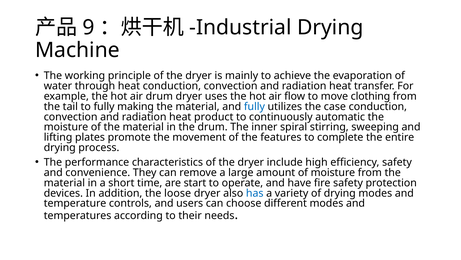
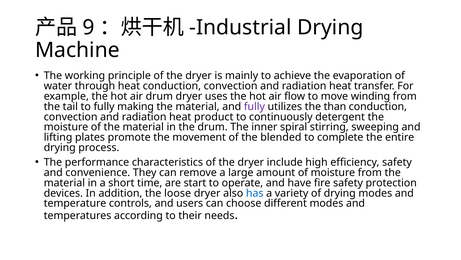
clothing: clothing -> winding
fully at (254, 106) colour: blue -> purple
case: case -> than
automatic: automatic -> detergent
features: features -> blended
